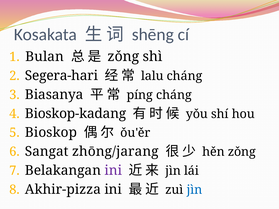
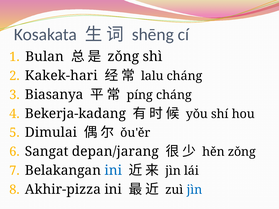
Segera-hari: Segera-hari -> Kakek-hari
Bioskop-kadang: Bioskop-kadang -> Bekerja-kadang
Bioskop: Bioskop -> Dimulai
zhōng/jarang: zhōng/jarang -> depan/jarang
ini at (113, 171) colour: purple -> blue
